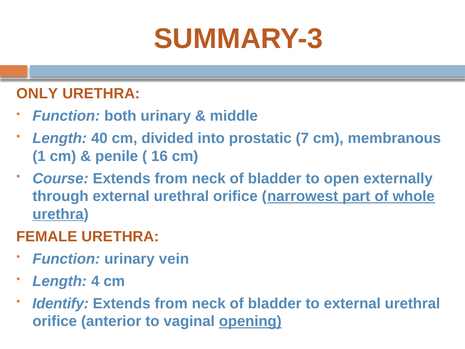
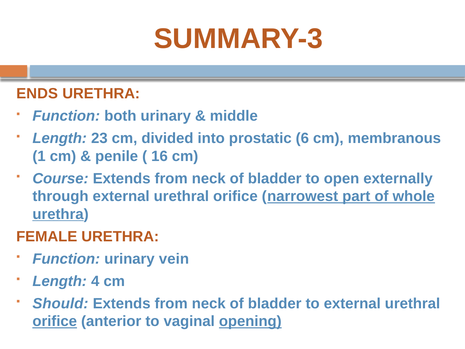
ONLY: ONLY -> ENDS
40: 40 -> 23
7: 7 -> 6
Identify: Identify -> Should
orifice at (55, 321) underline: none -> present
